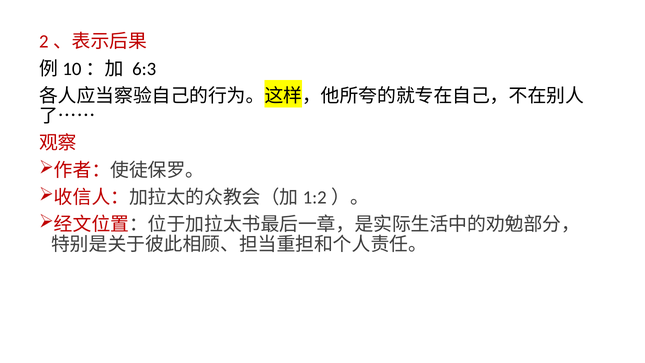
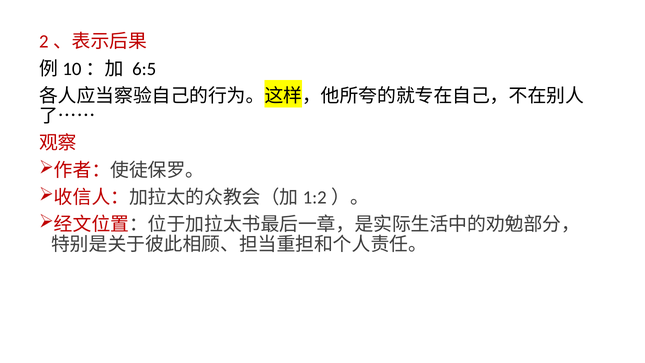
6:3: 6:3 -> 6:5
